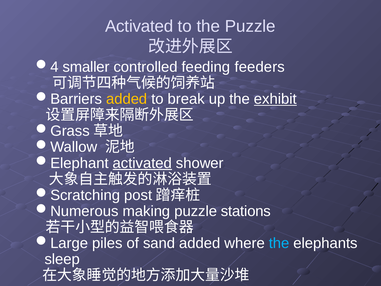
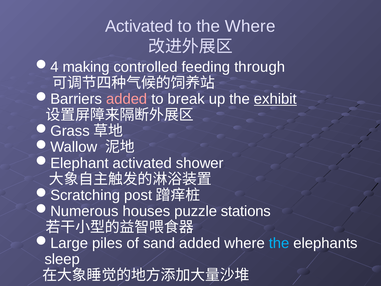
the Puzzle: Puzzle -> Where
smaller: smaller -> making
feeders: feeders -> through
added at (127, 99) colour: yellow -> pink
activated at (142, 163) underline: present -> none
making: making -> houses
